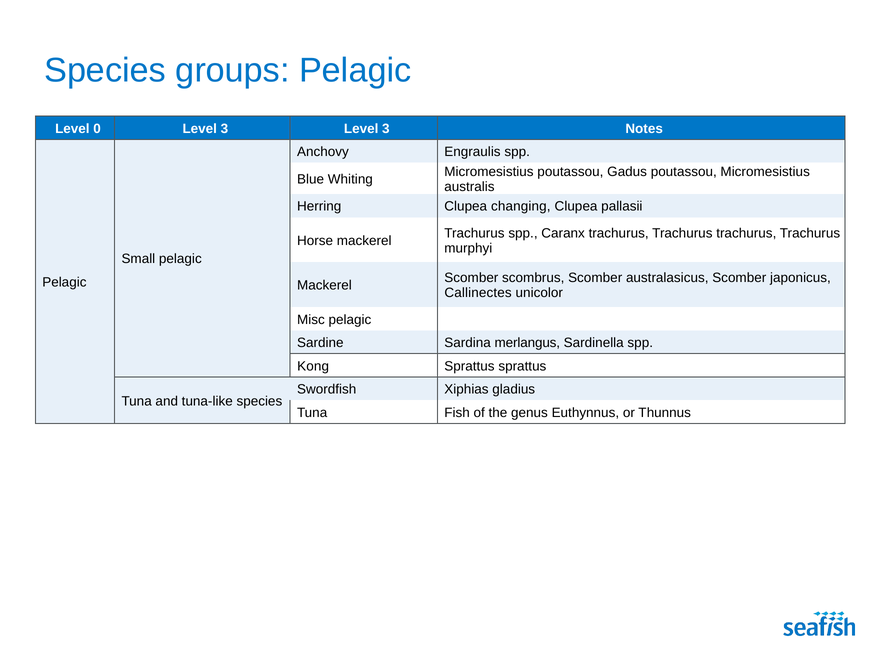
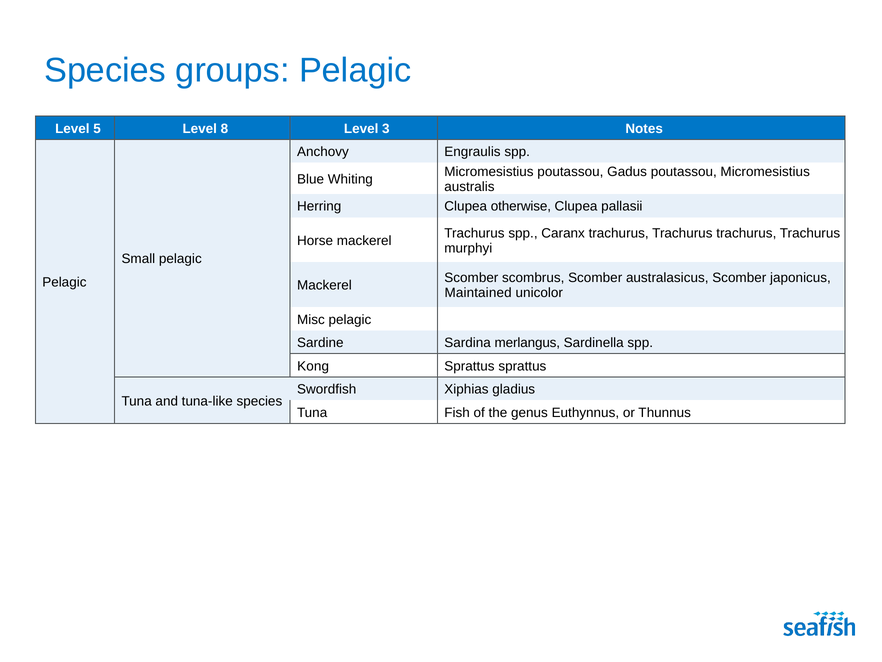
0: 0 -> 5
3 at (224, 129): 3 -> 8
changing: changing -> otherwise
Callinectes: Callinectes -> Maintained
